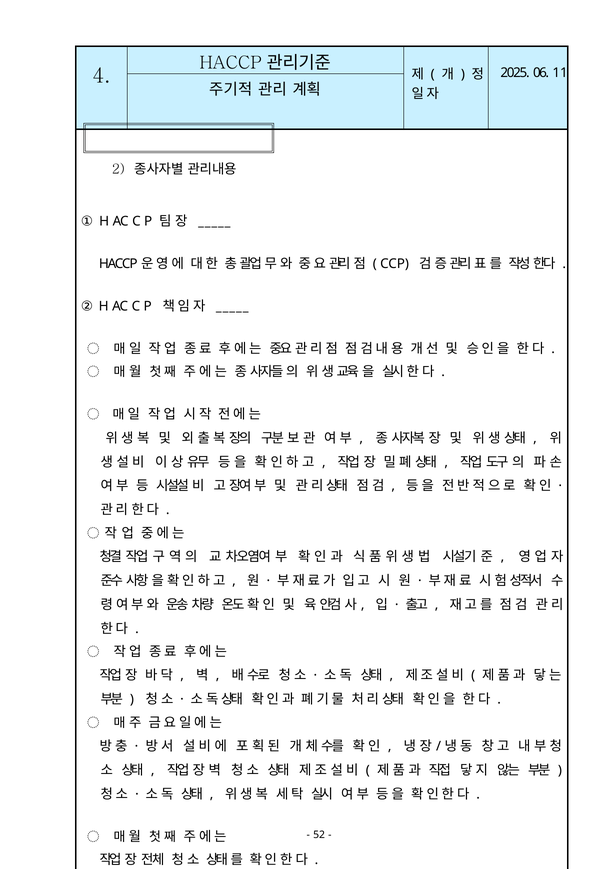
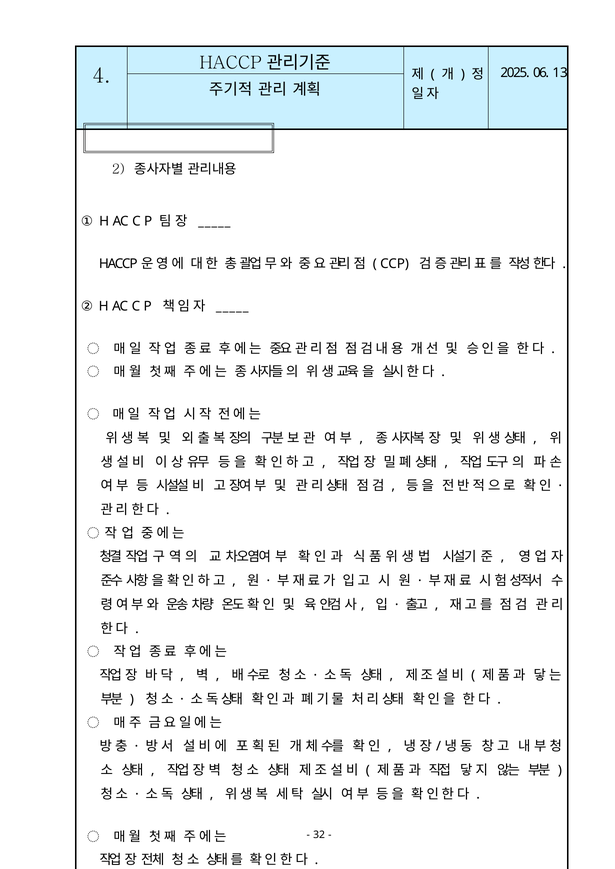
11: 11 -> 13
52: 52 -> 32
